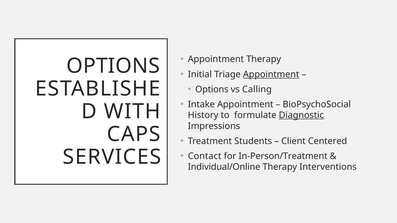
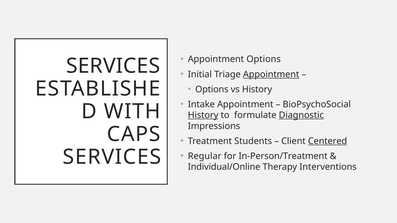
Appointment Therapy: Therapy -> Options
OPTIONS at (113, 66): OPTIONS -> SERVICES
vs Calling: Calling -> History
History at (203, 115) underline: none -> present
Centered underline: none -> present
Contact: Contact -> Regular
